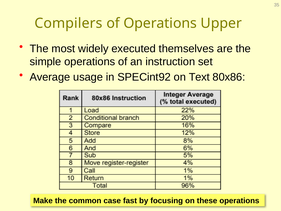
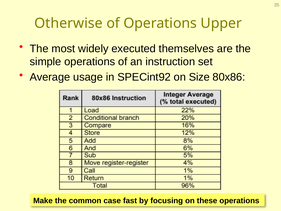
Compilers: Compilers -> Otherwise
Text: Text -> Size
